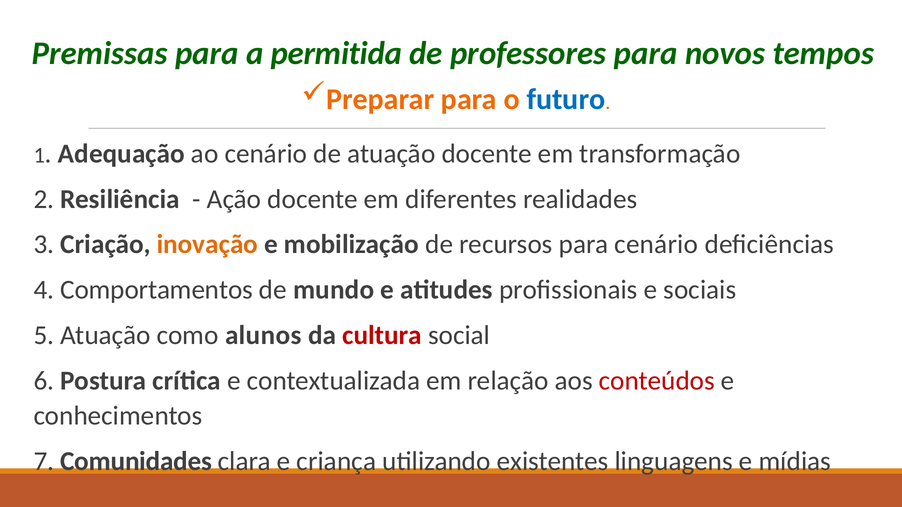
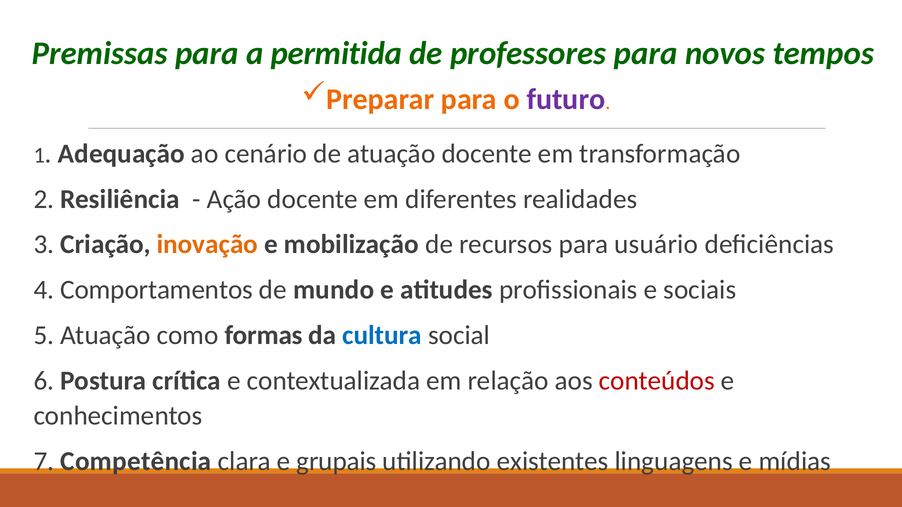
futuro colour: blue -> purple
para cenário: cenário -> usuário
alunos: alunos -> formas
cultura colour: red -> blue
Comunidades: Comunidades -> Competência
criança: criança -> grupais
